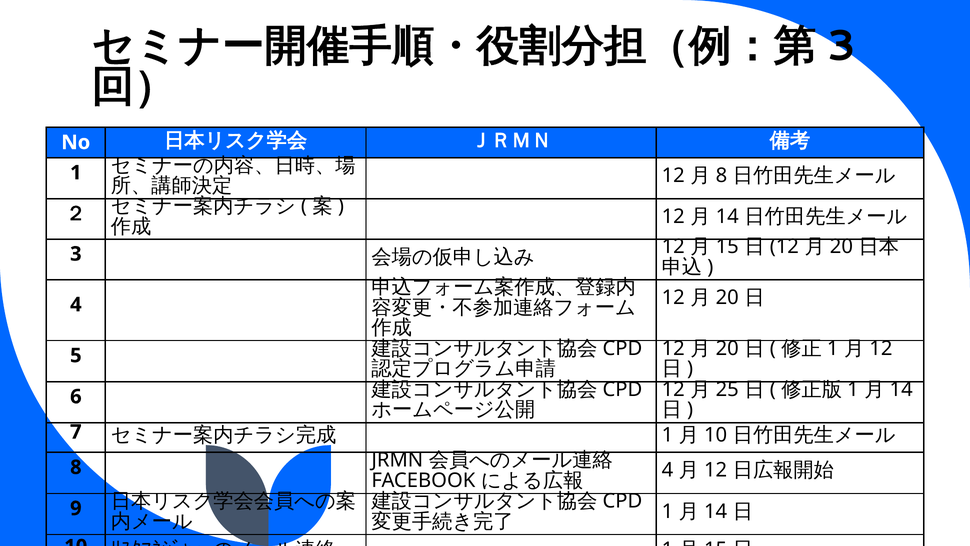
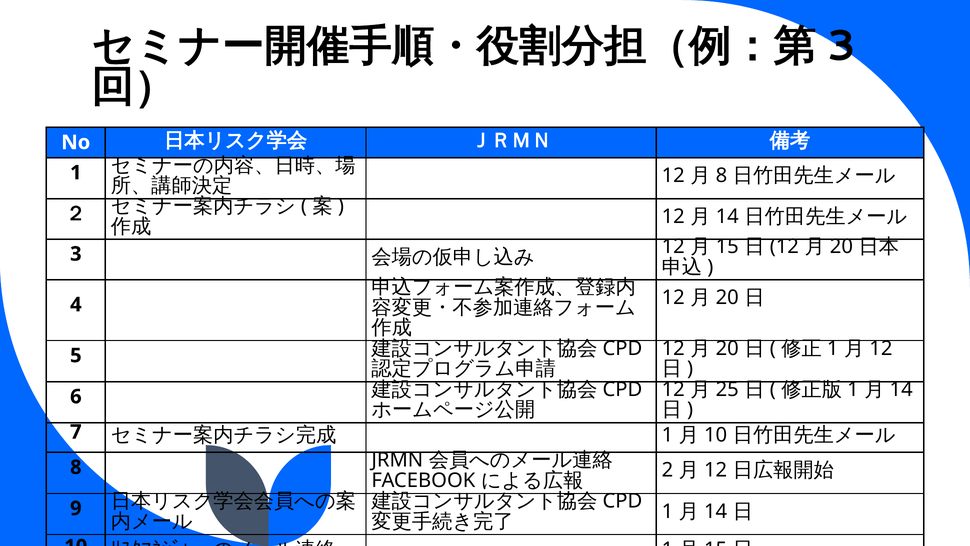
4 at (667, 470): 4 -> 2
